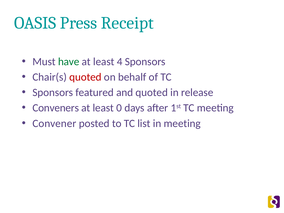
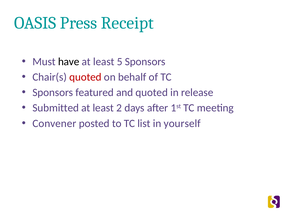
have colour: green -> black
4: 4 -> 5
Conveners: Conveners -> Submitted
0: 0 -> 2
in meeting: meeting -> yourself
